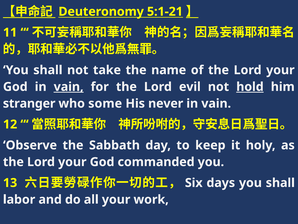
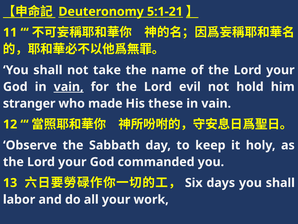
hold underline: present -> none
some: some -> made
never: never -> these
